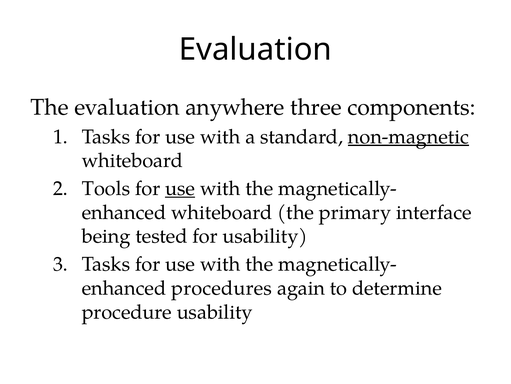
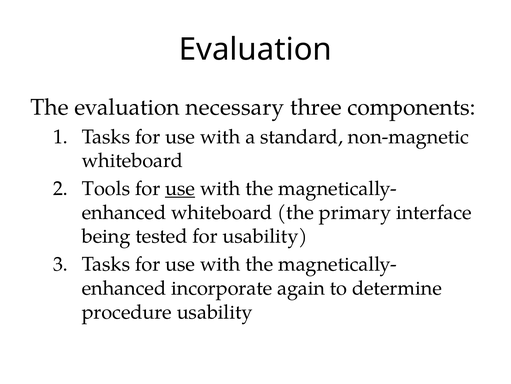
anywhere: anywhere -> necessary
non-magnetic underline: present -> none
procedures: procedures -> incorporate
